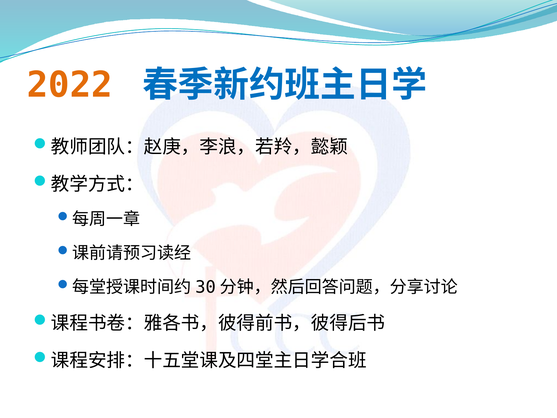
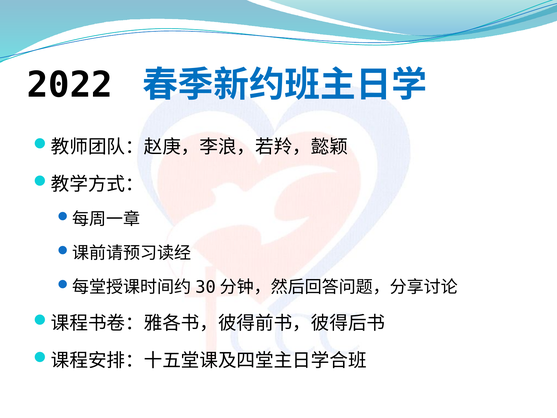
2022 colour: orange -> black
